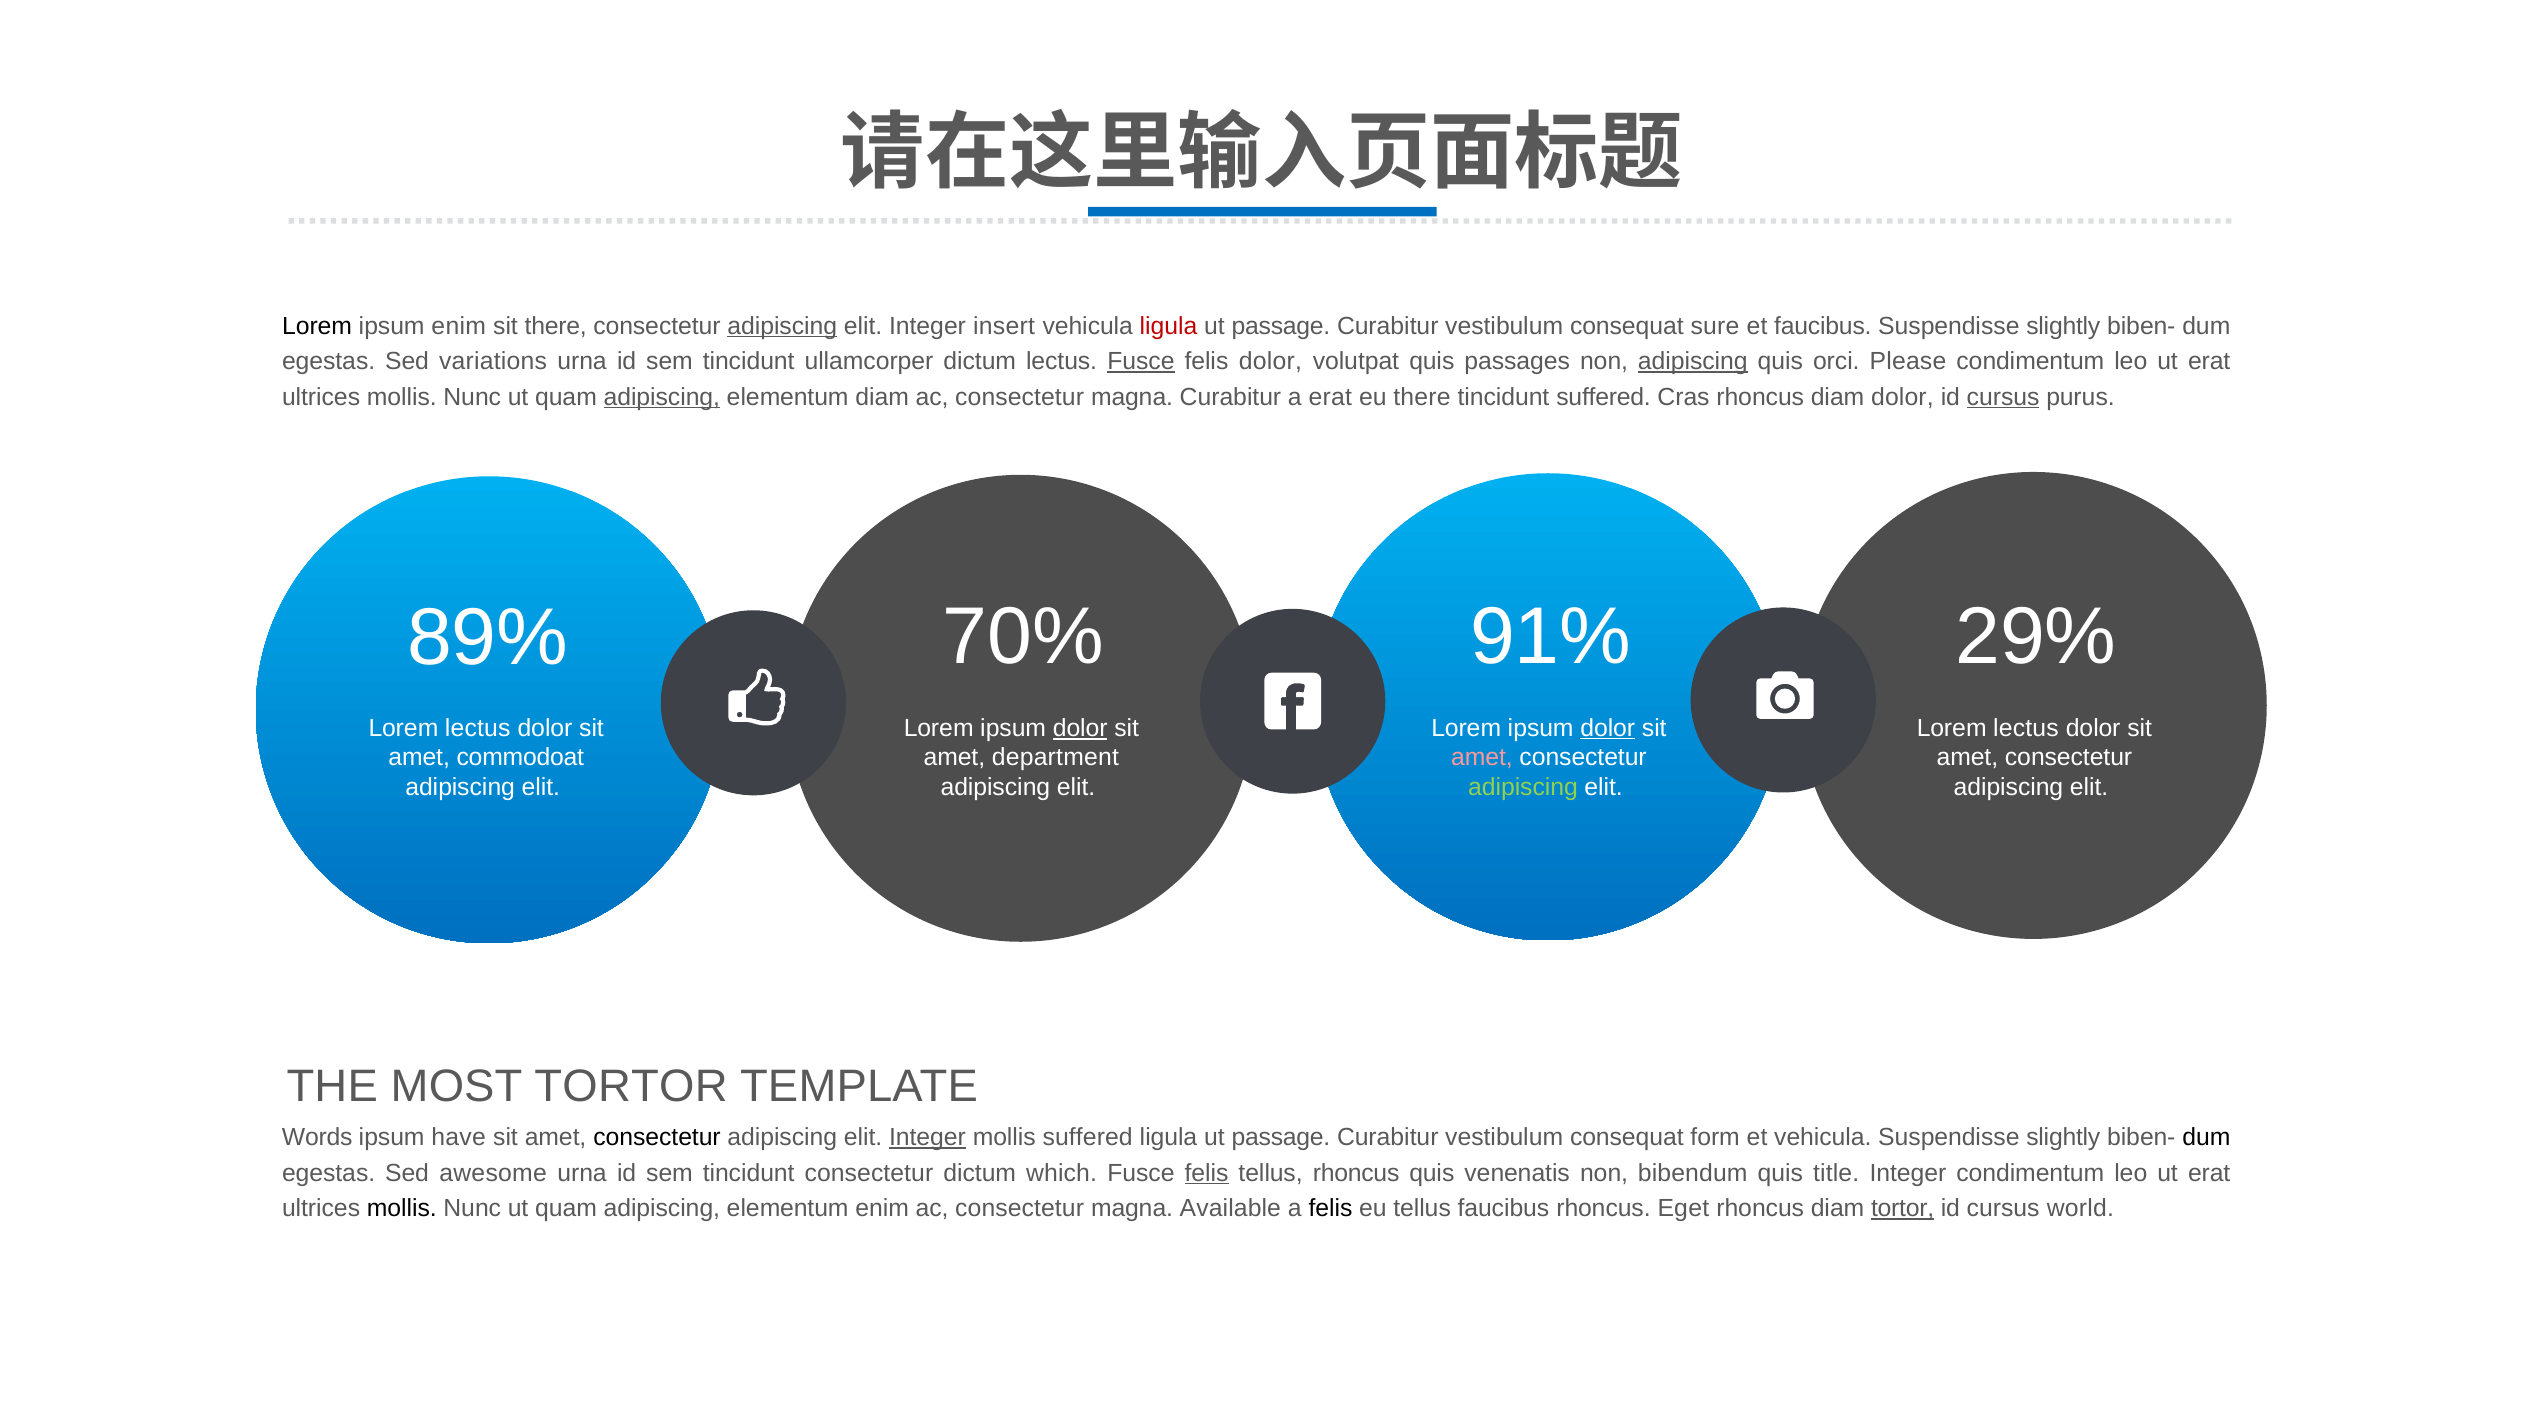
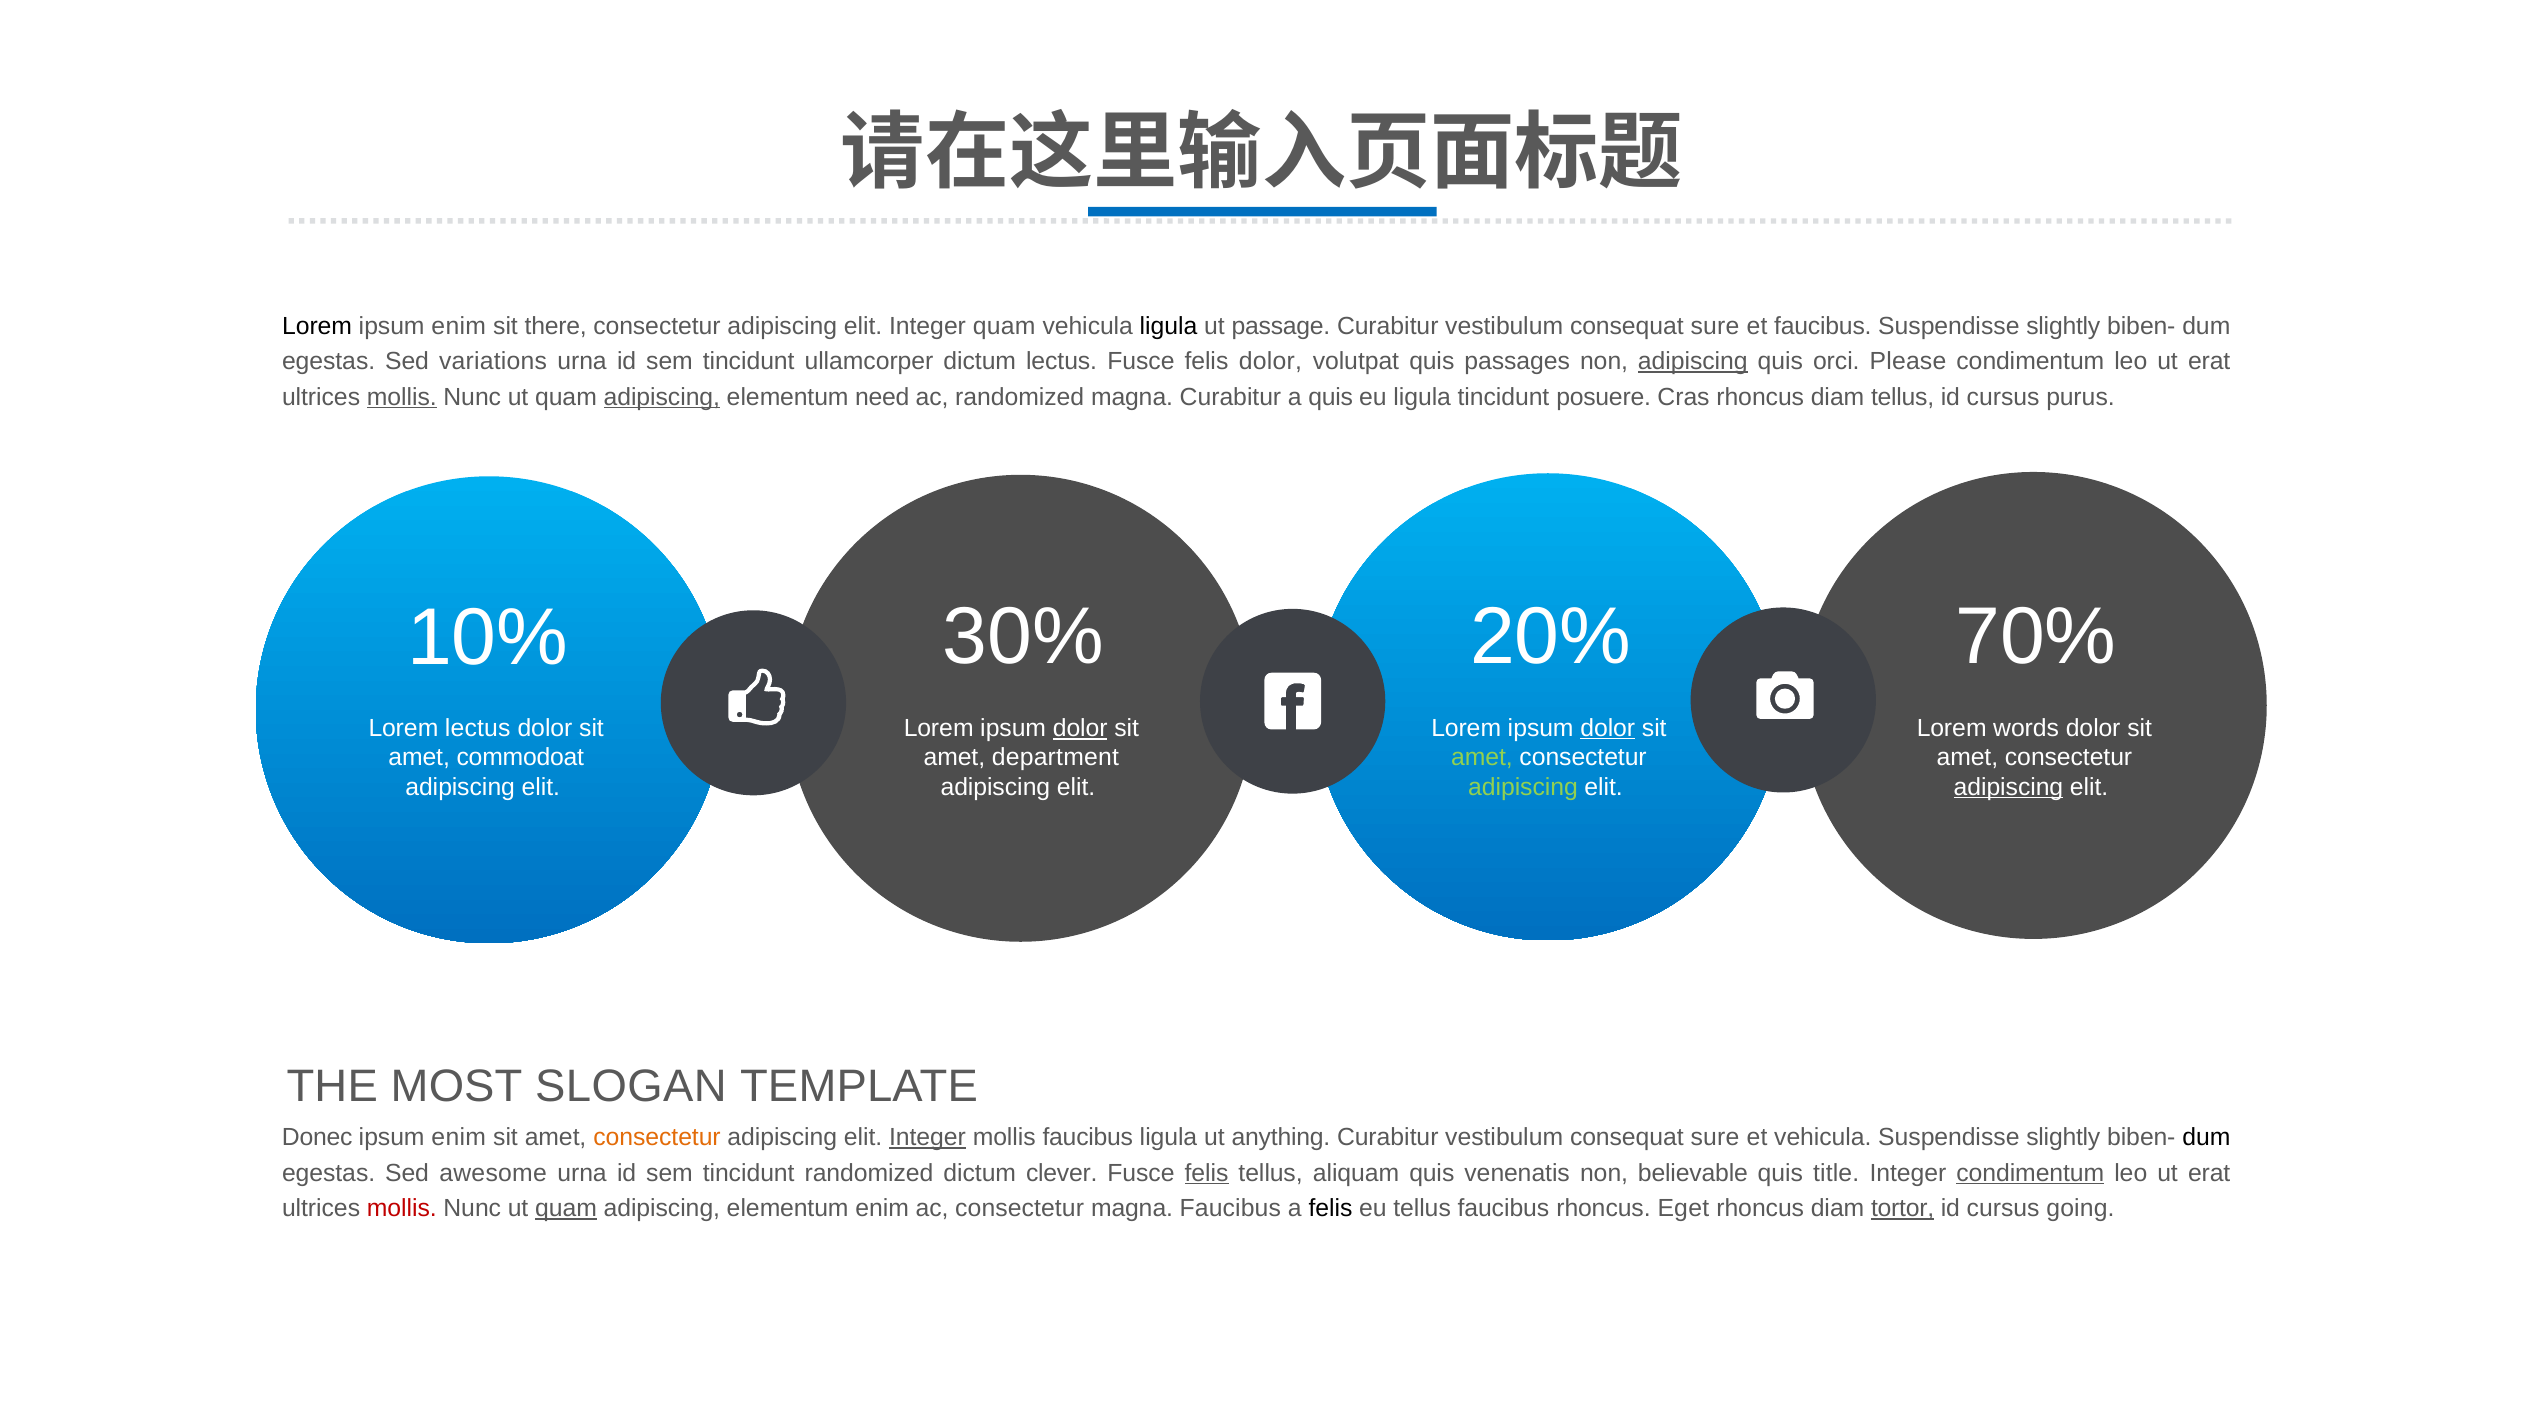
adipiscing at (782, 326) underline: present -> none
Integer insert: insert -> quam
ligula at (1168, 326) colour: red -> black
Fusce at (1141, 362) underline: present -> none
mollis at (402, 397) underline: none -> present
elementum diam: diam -> need
consectetur at (1020, 397): consectetur -> randomized
a erat: erat -> quis
eu there: there -> ligula
tincidunt suffered: suffered -> posuere
diam dolor: dolor -> tellus
cursus at (2003, 397) underline: present -> none
70%: 70% -> 30%
91%: 91% -> 20%
29%: 29% -> 70%
89%: 89% -> 10%
lectus at (2026, 728): lectus -> words
amet at (1482, 758) colour: pink -> light green
adipiscing at (2008, 787) underline: none -> present
MOST TORTOR: TORTOR -> SLOGAN
Words: Words -> Donec
have at (459, 1138): have -> enim
consectetur at (657, 1138) colour: black -> orange
mollis suffered: suffered -> faucibus
passage at (1281, 1138): passage -> anything
form at (1715, 1138): form -> sure
tincidunt consectetur: consectetur -> randomized
which: which -> clever
tellus rhoncus: rhoncus -> aliquam
bibendum: bibendum -> believable
condimentum at (2030, 1173) underline: none -> present
mollis at (402, 1209) colour: black -> red
quam at (566, 1209) underline: none -> present
magna Available: Available -> Faucibus
world: world -> going
